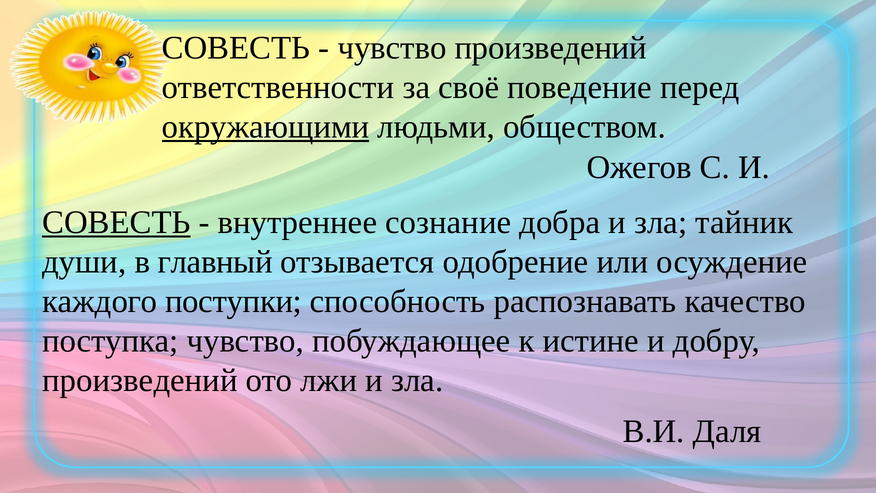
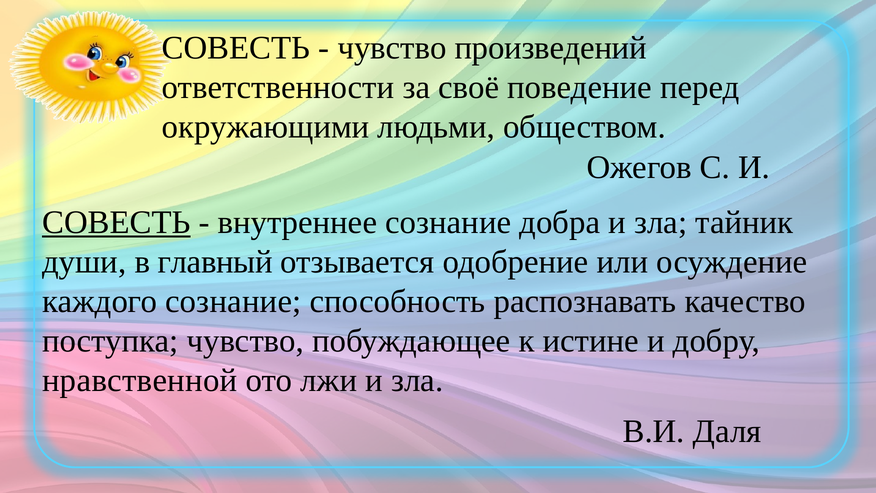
окружающими underline: present -> none
каждого поступки: поступки -> сознание
произведений at (140, 380): произведений -> нравственной
